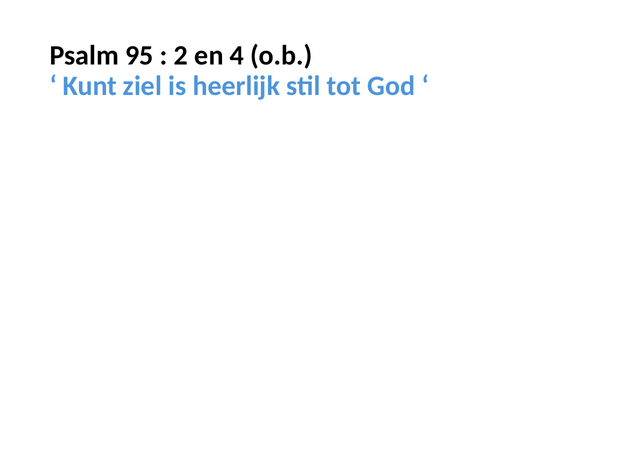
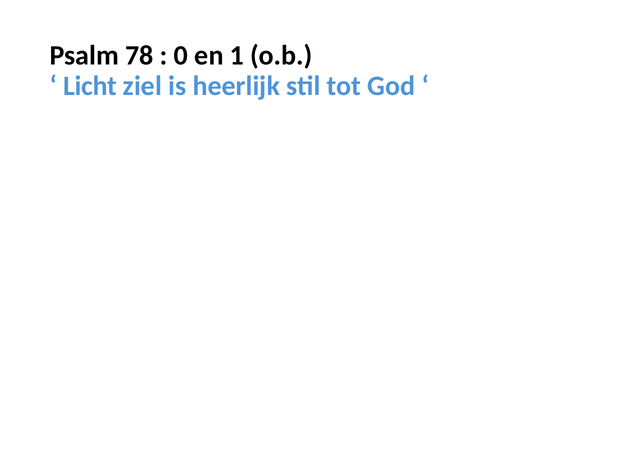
95: 95 -> 78
2: 2 -> 0
4: 4 -> 1
Kunt: Kunt -> Licht
